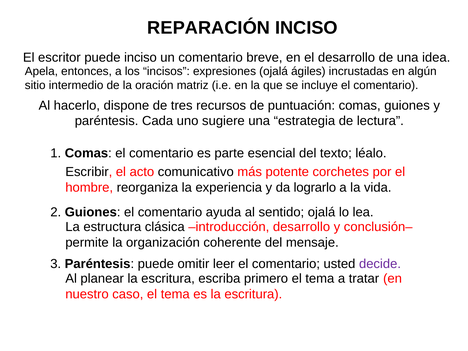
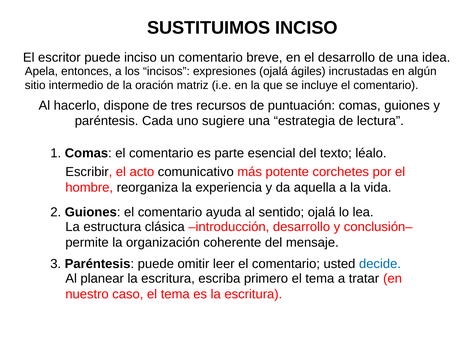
REPARACIÓN: REPARACIÓN -> SUSTITUIMOS
lograrlo: lograrlo -> aquella
decide colour: purple -> blue
